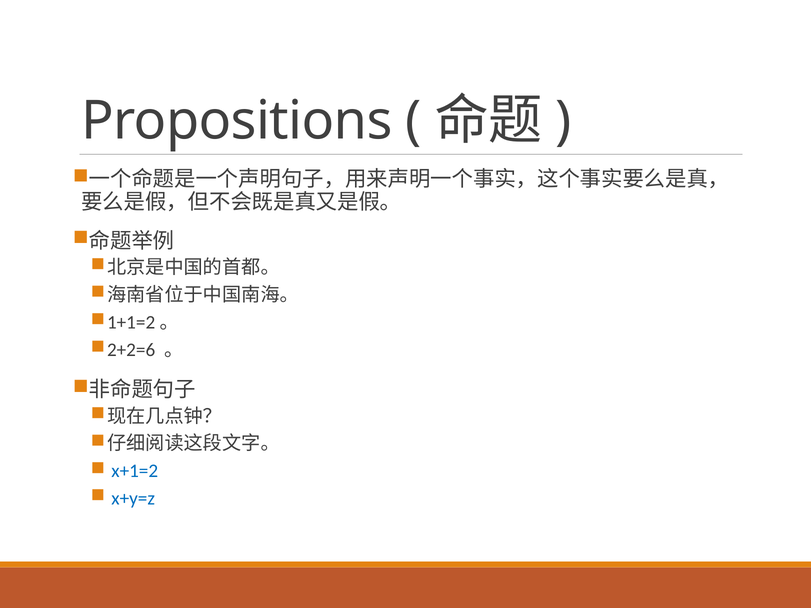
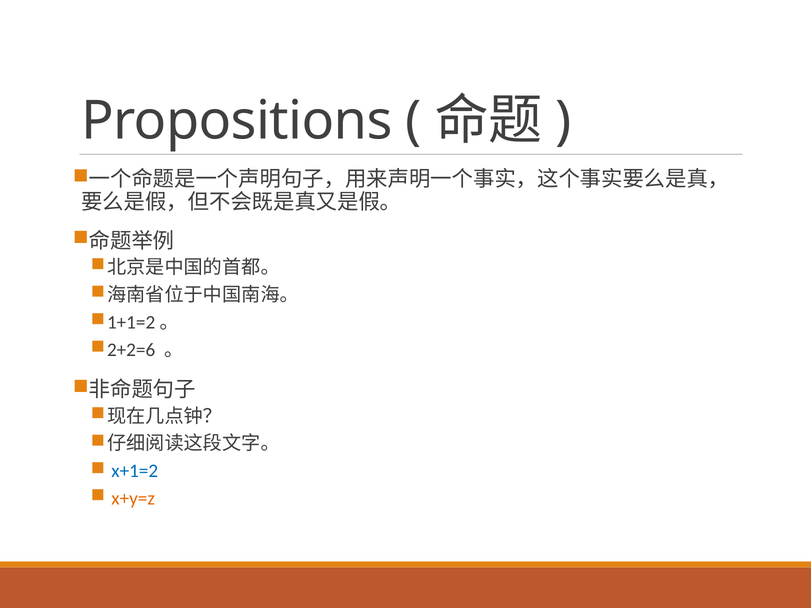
x+y=z colour: blue -> orange
